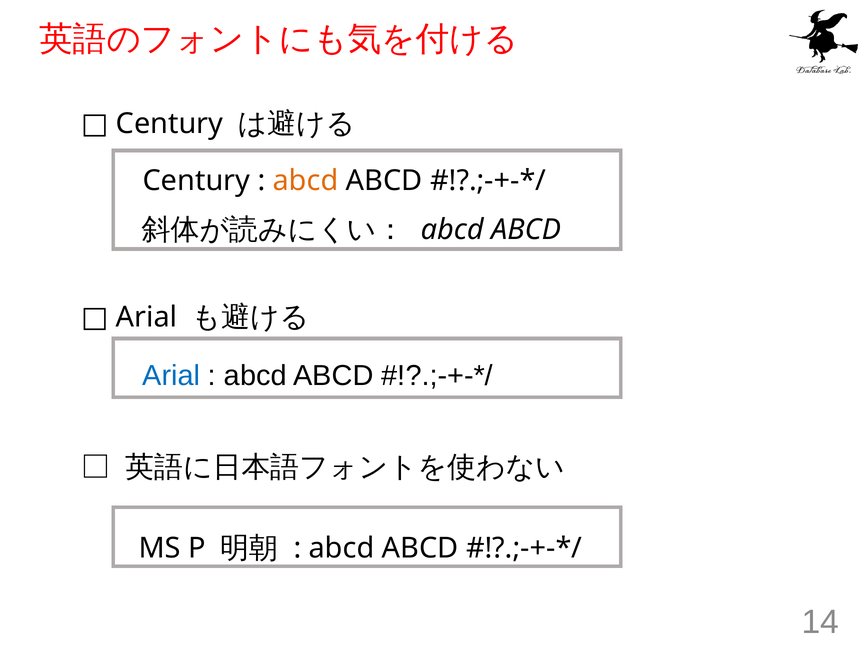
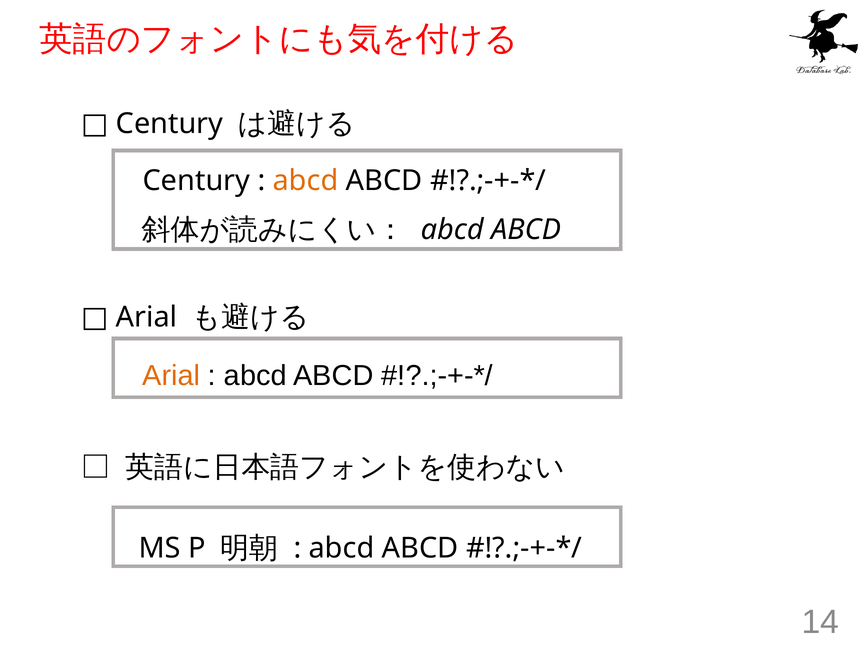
Arial at (171, 376) colour: blue -> orange
